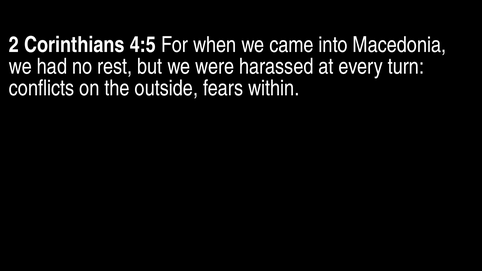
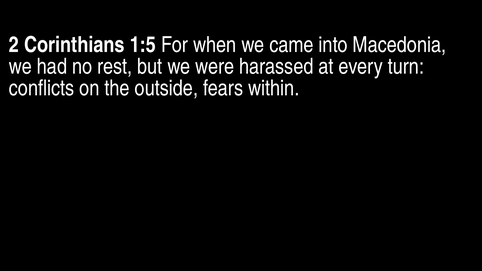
4:5: 4:5 -> 1:5
